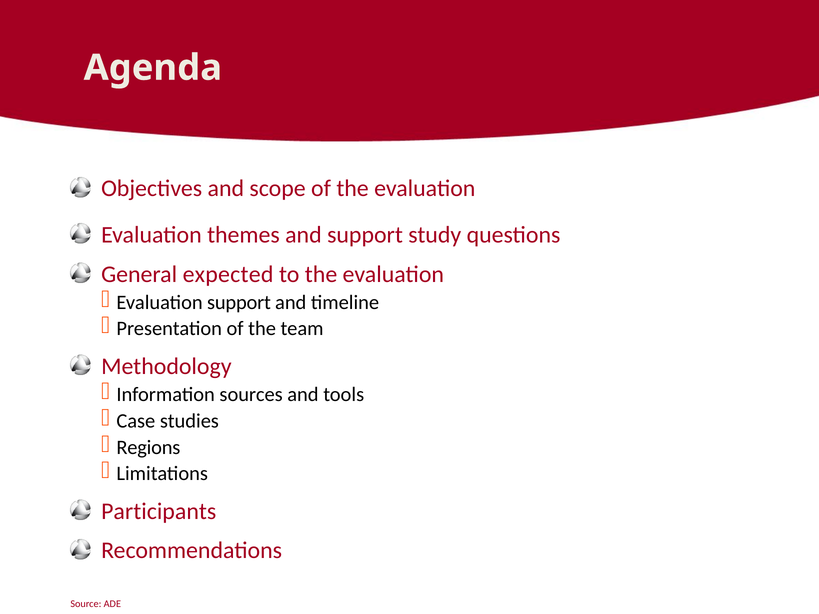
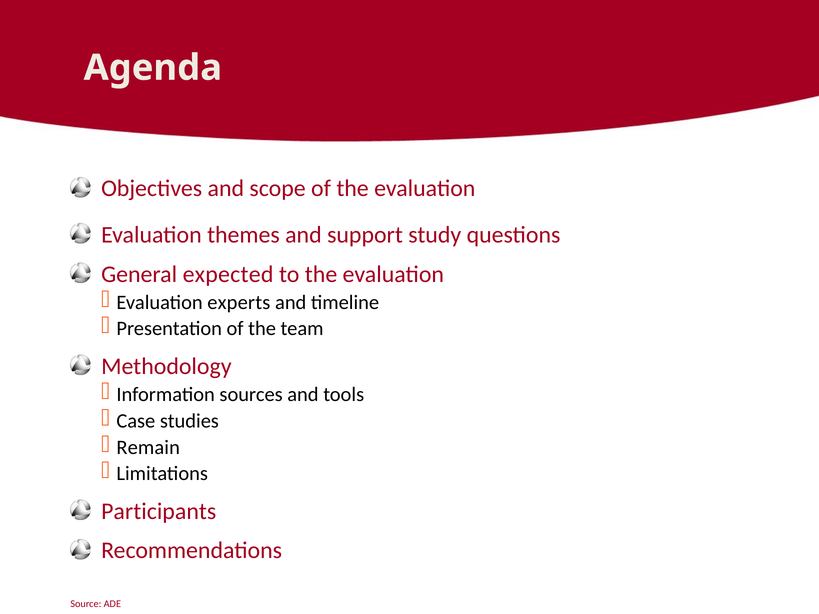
Evaluation support: support -> experts
Regions: Regions -> Remain
